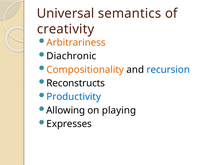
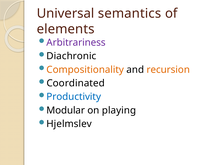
creativity: creativity -> elements
Arbitrariness colour: orange -> purple
recursion colour: blue -> orange
Reconstructs: Reconstructs -> Coordinated
Allowing: Allowing -> Modular
Expresses: Expresses -> Hjelmslev
